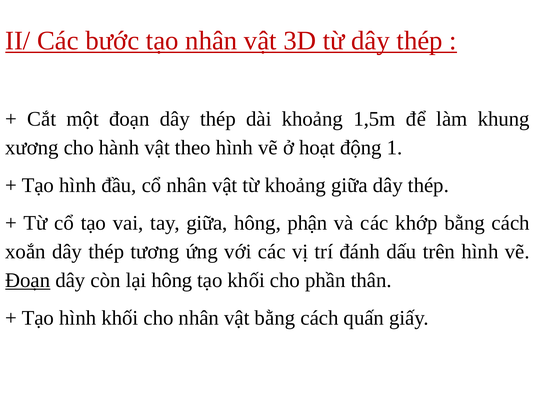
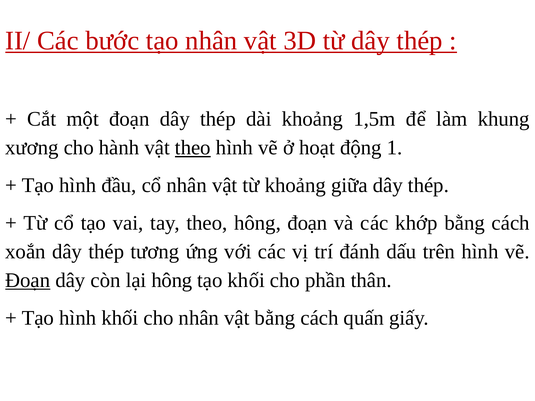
theo at (193, 148) underline: none -> present
tay giữa: giữa -> theo
hông phận: phận -> đoạn
